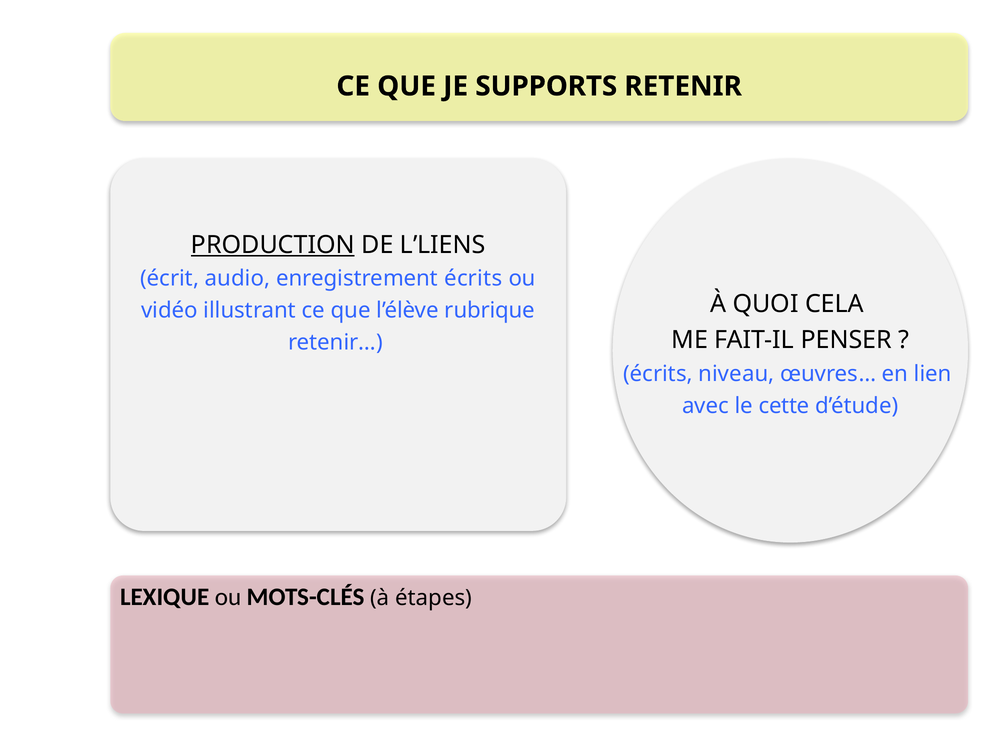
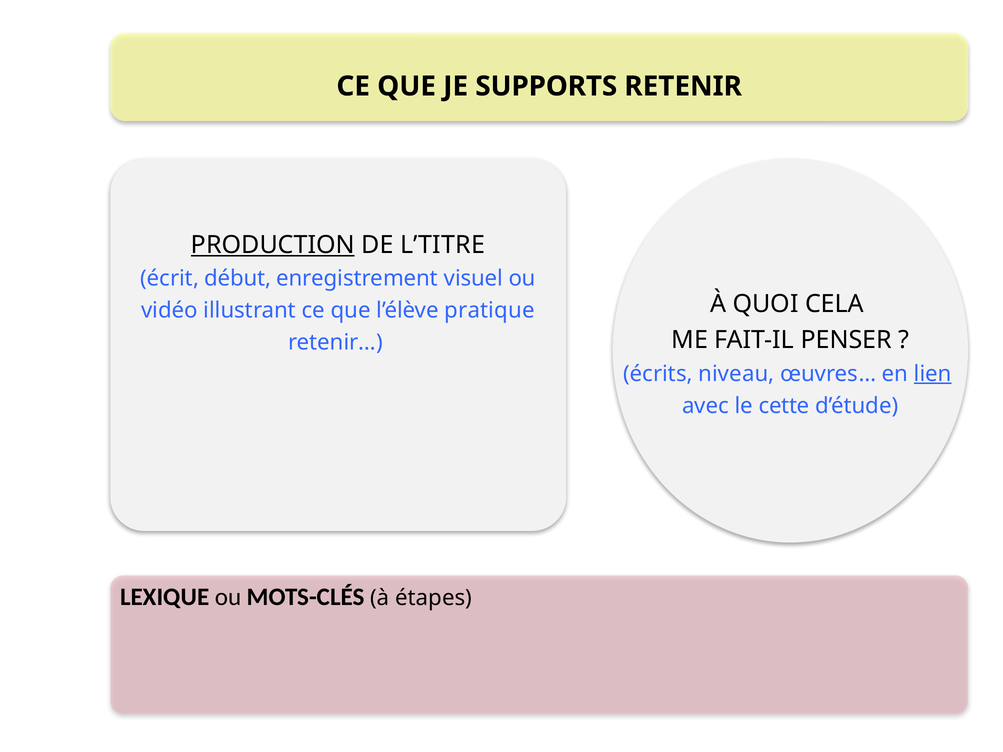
L’LIENS: L’LIENS -> L’TITRE
audio: audio -> début
enregistrement écrits: écrits -> visuel
rubrique: rubrique -> pratique
lien underline: none -> present
